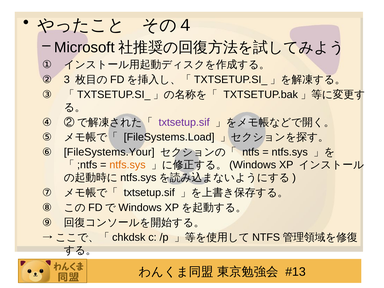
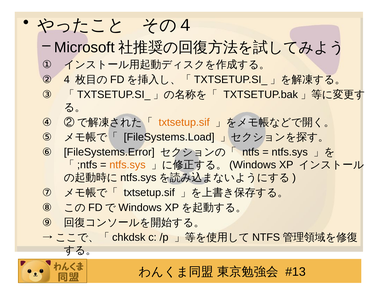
3: 3 -> 4
txtsetup.sif at (184, 122) colour: purple -> orange
FileSystems.Your: FileSystems.Your -> FileSystems.Error
